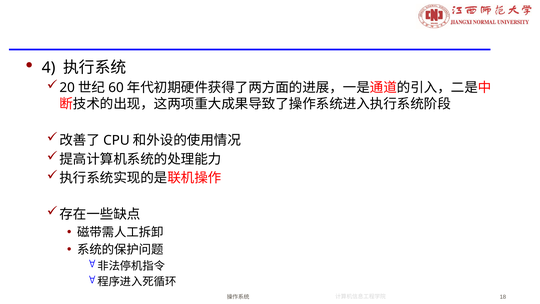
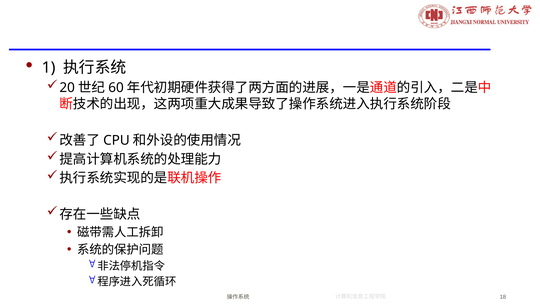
4: 4 -> 1
